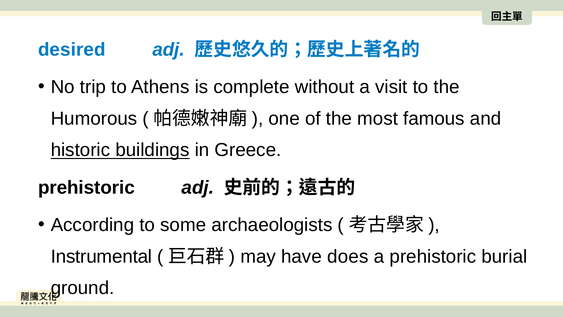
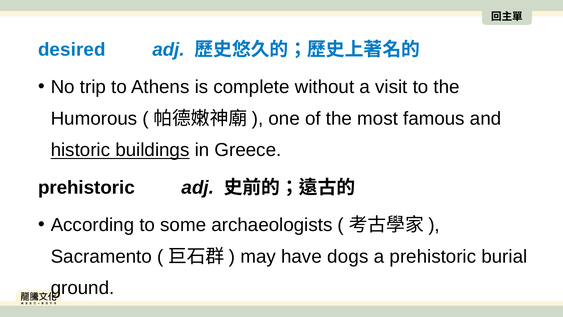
Instrumental: Instrumental -> Sacramento
does: does -> dogs
